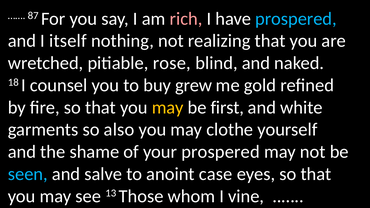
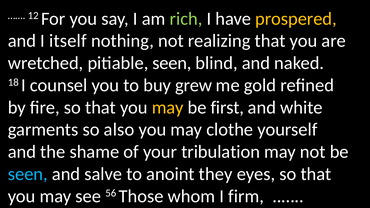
87: 87 -> 12
rich colour: pink -> light green
prospered at (296, 19) colour: light blue -> yellow
pitiable rose: rose -> seen
your prospered: prospered -> tribulation
case: case -> they
13: 13 -> 56
vine: vine -> firm
